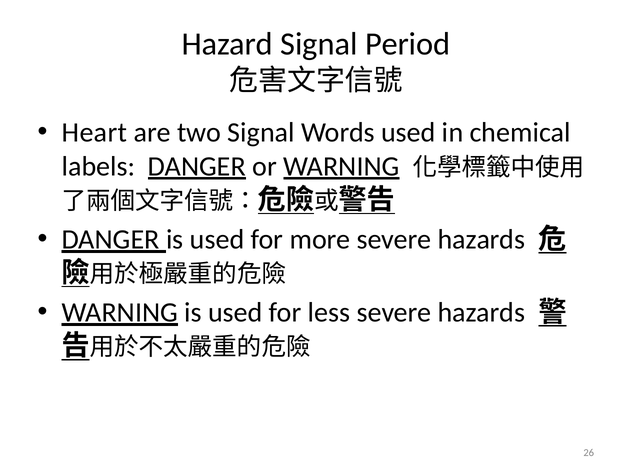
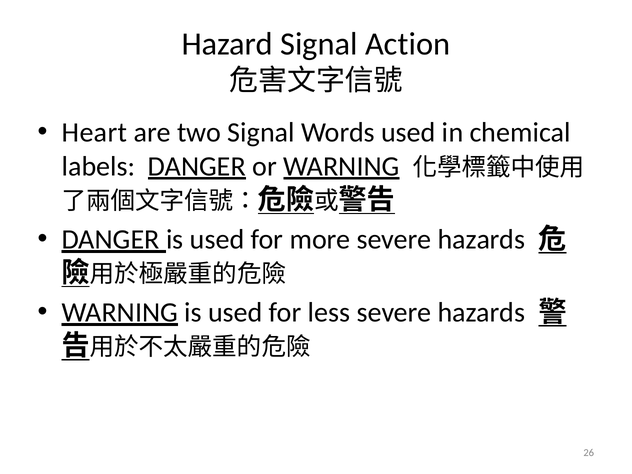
Period: Period -> Action
